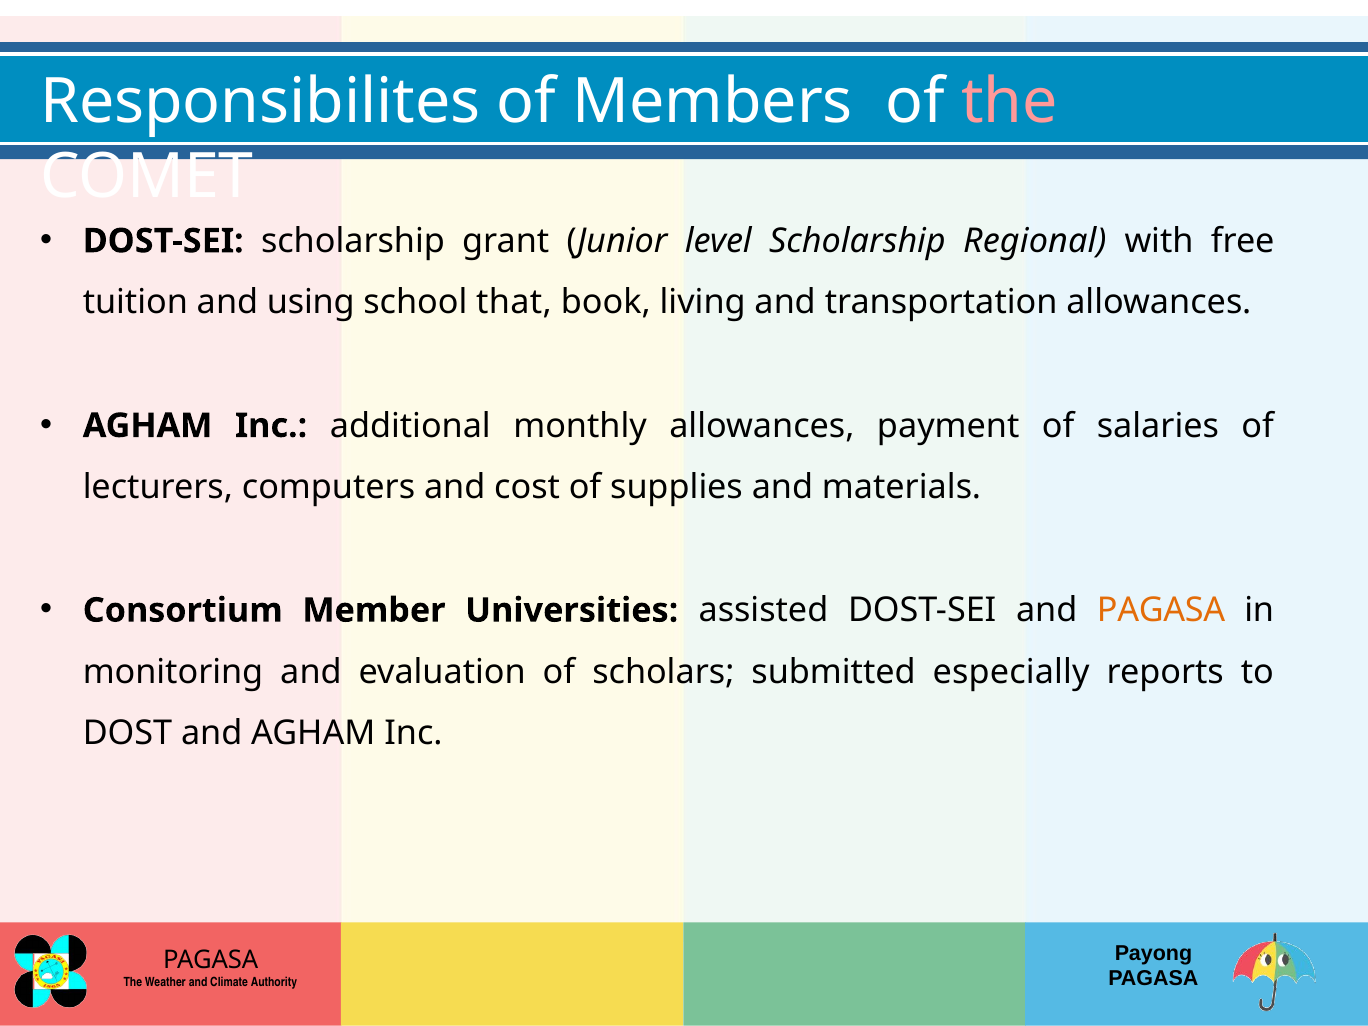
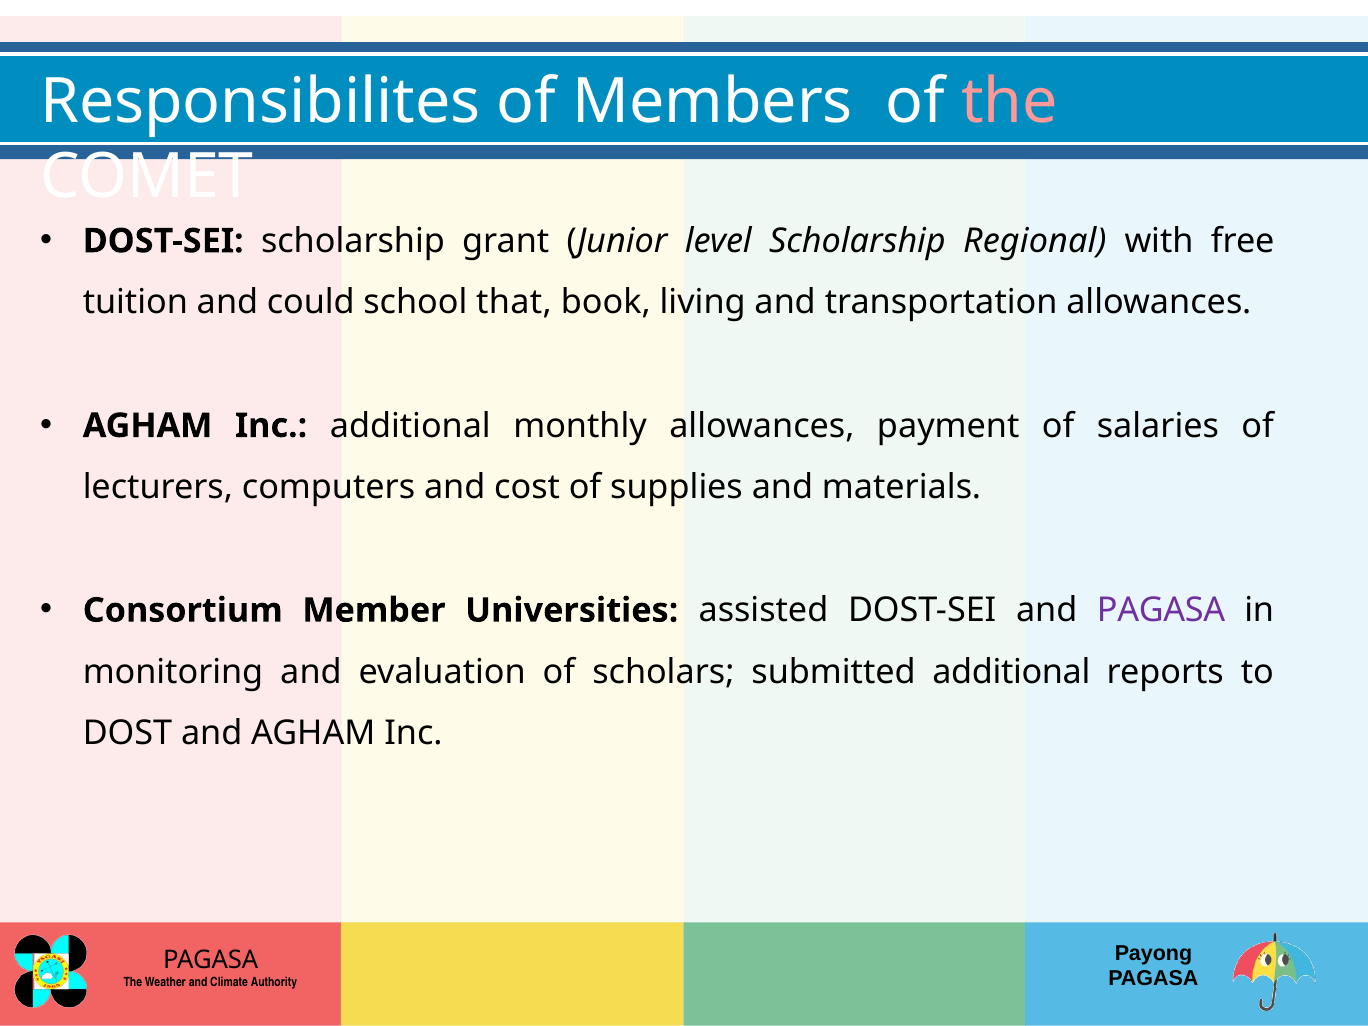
using: using -> could
PAGASA at (1161, 610) colour: orange -> purple
submitted especially: especially -> additional
